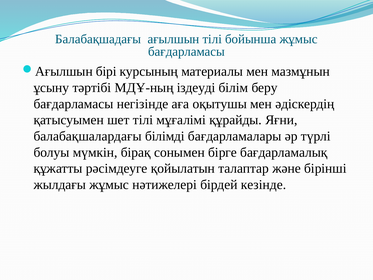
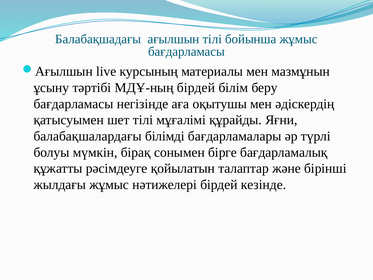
бірі: бірі -> live
МДҰ-ның іздеуді: іздеуді -> бірдей
